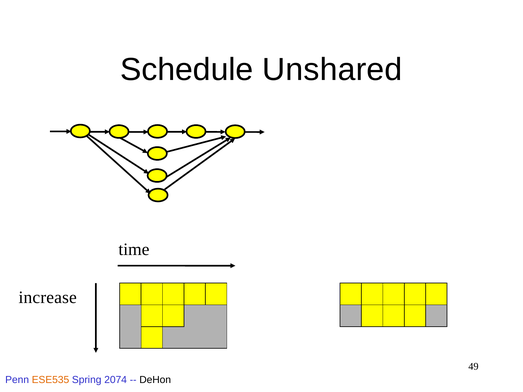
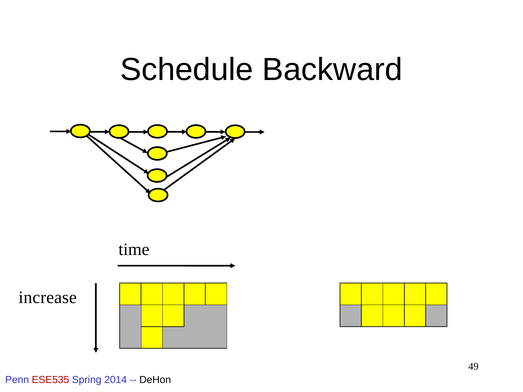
Unshared: Unshared -> Backward
ESE535 colour: orange -> red
2074: 2074 -> 2014
